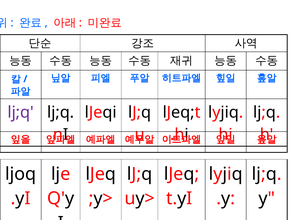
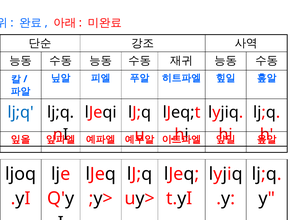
lj;q at (21, 112) colour: purple -> blue
